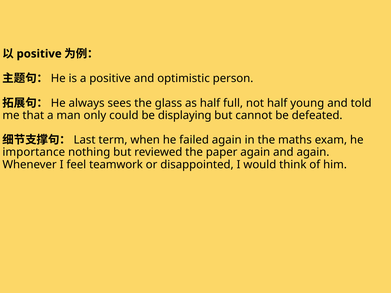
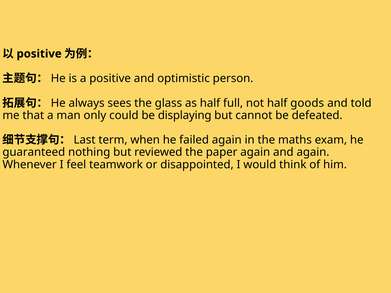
young: young -> goods
importance: importance -> guaranteed
